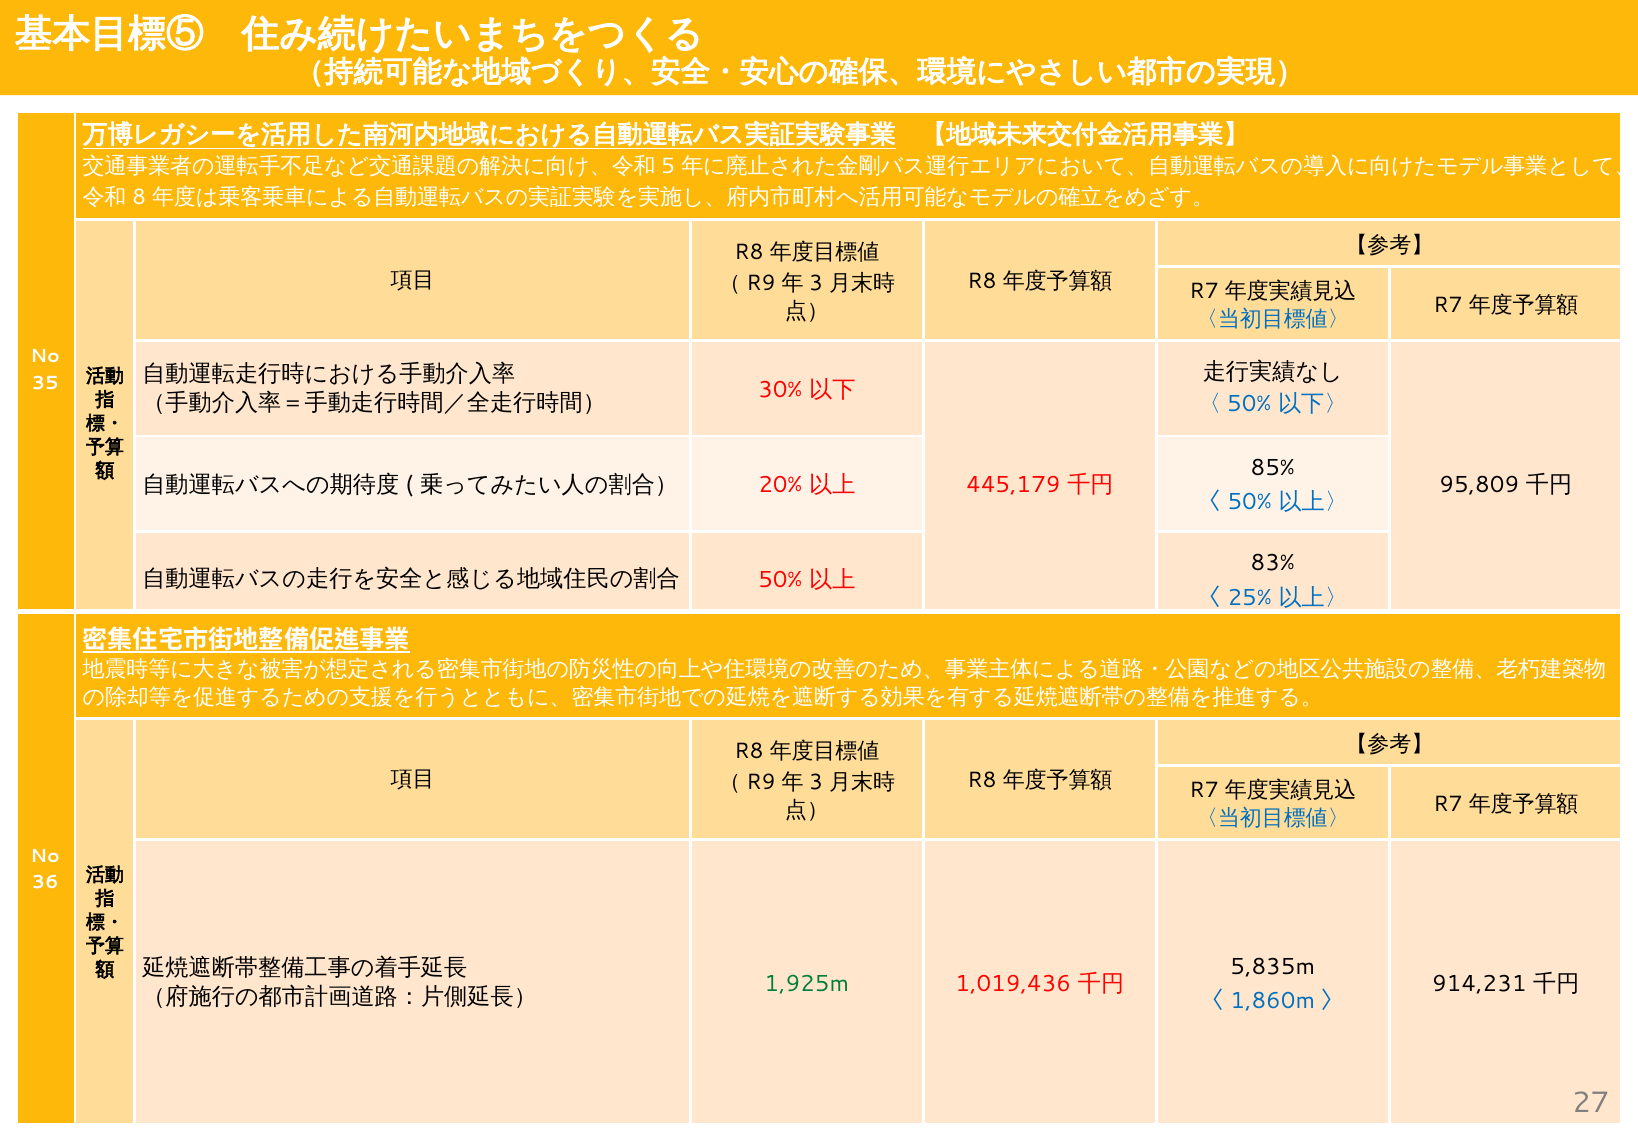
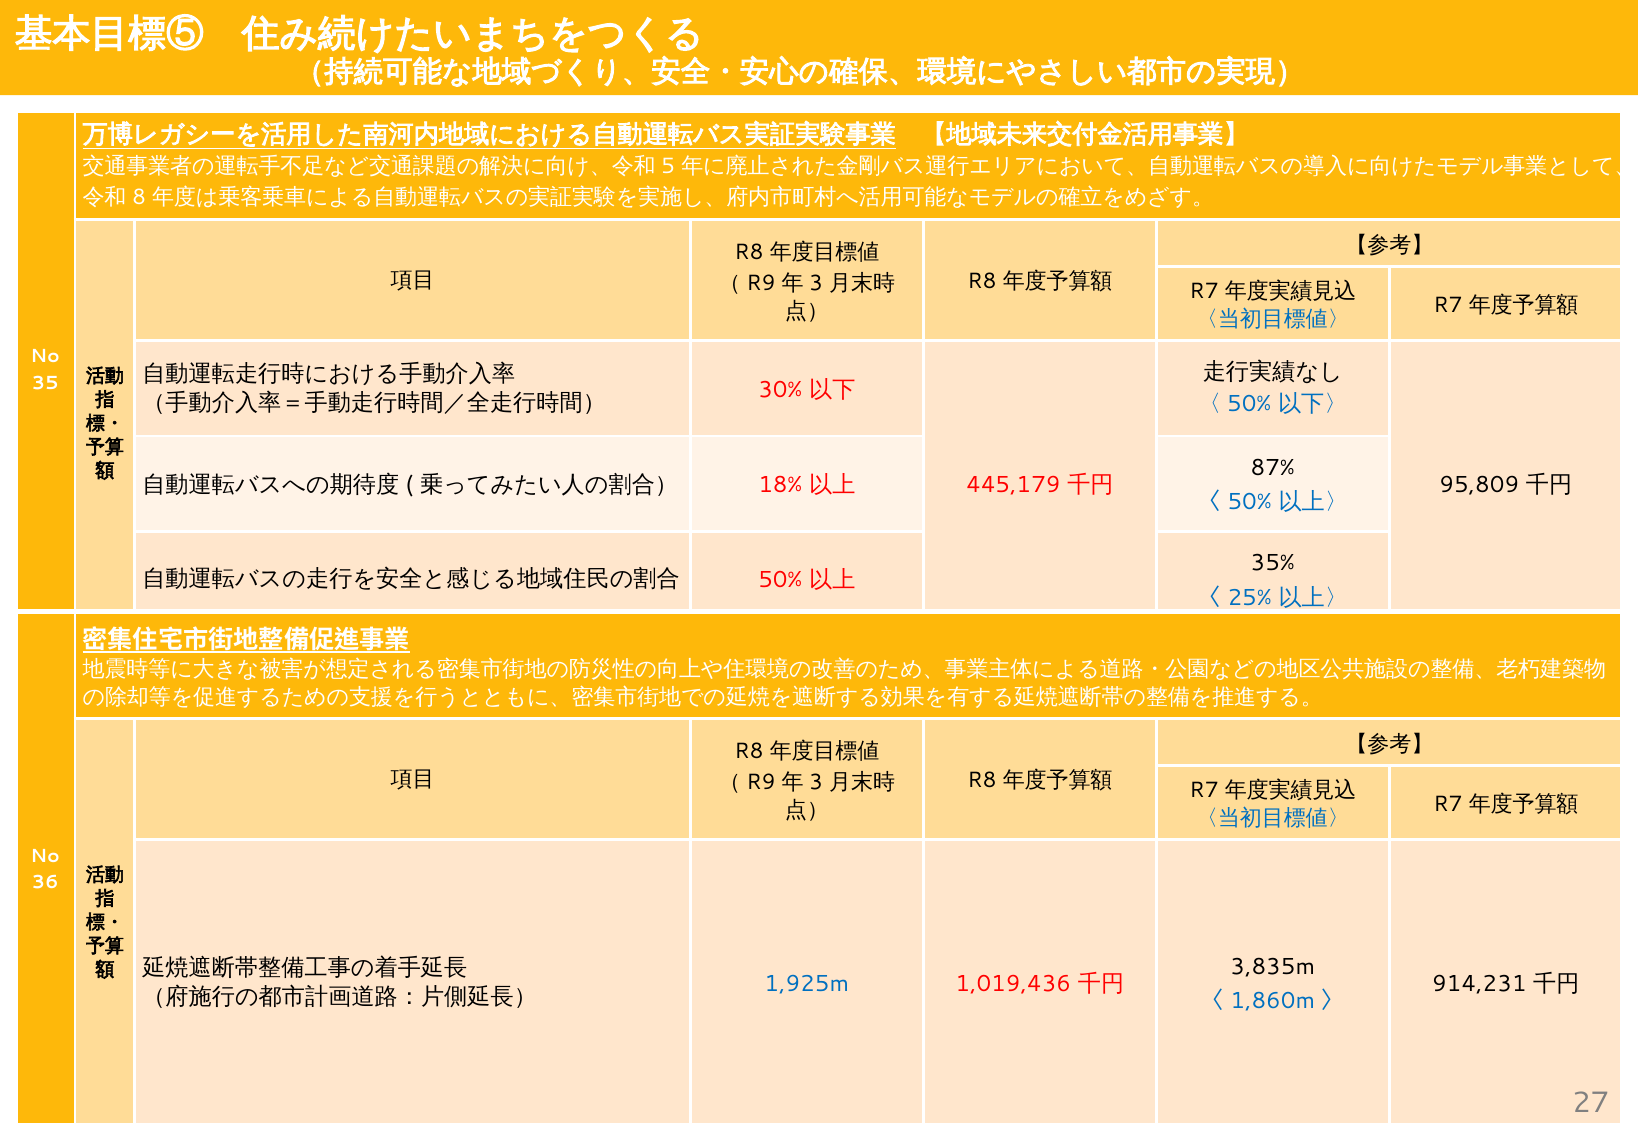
85%: 85% -> 87%
20%: 20% -> 18%
83%: 83% -> 35%
5,835m: 5,835m -> 3,835m
1,925m colour: green -> blue
